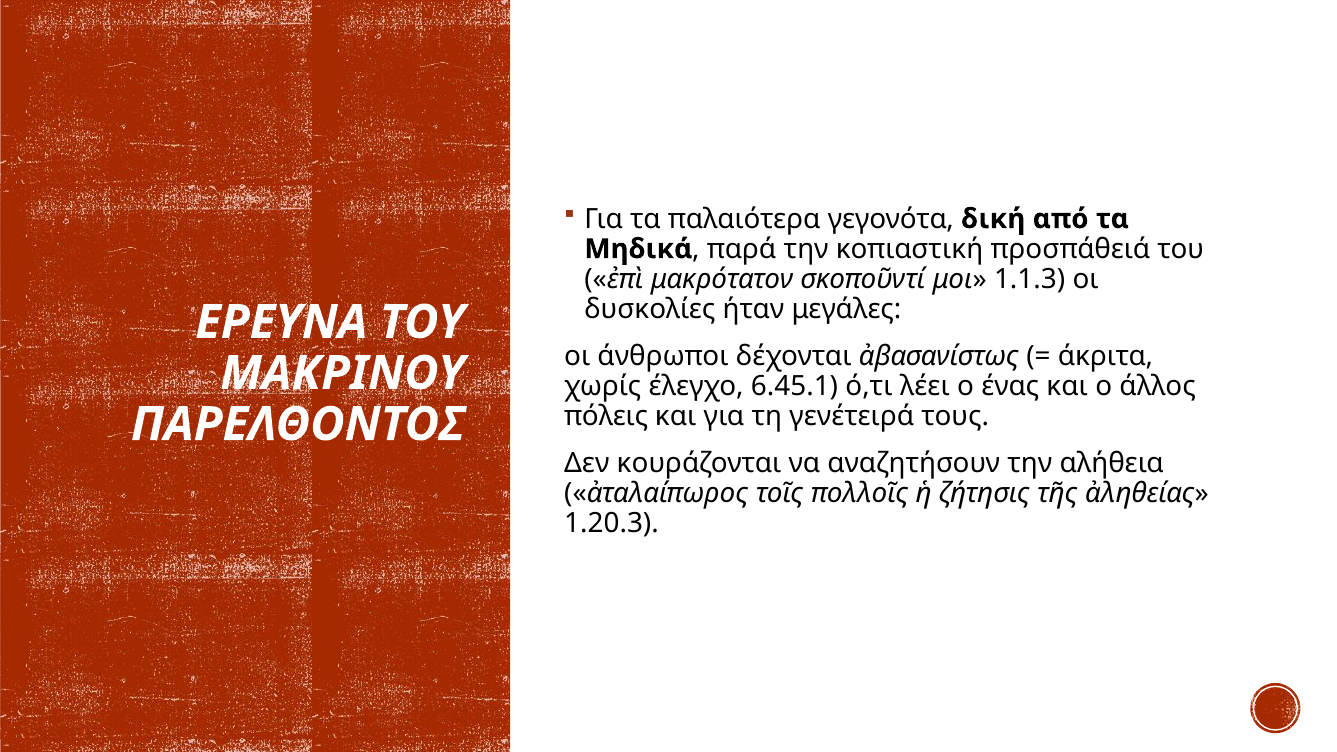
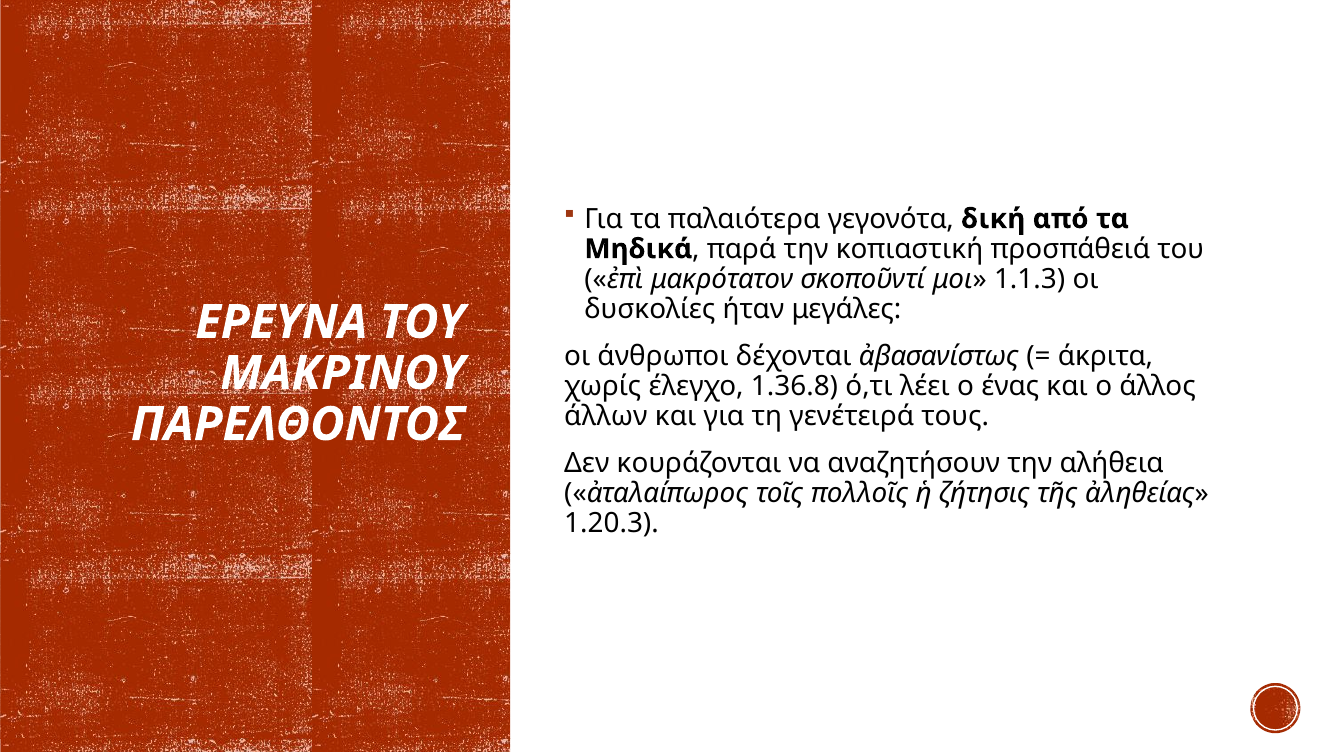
6.45.1: 6.45.1 -> 1.36.8
πόλεις: πόλεις -> άλλων
